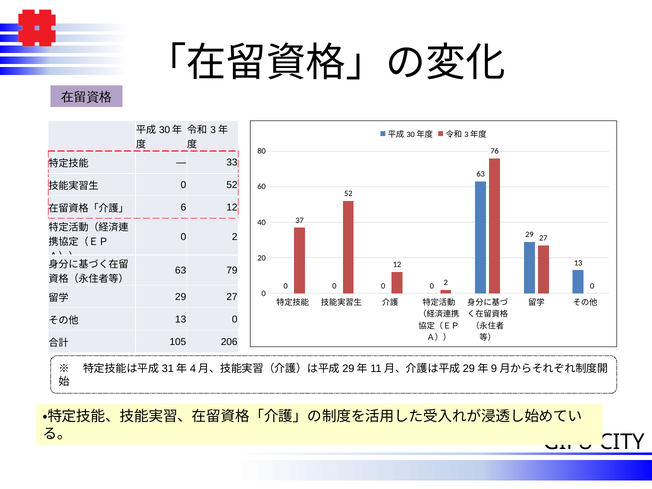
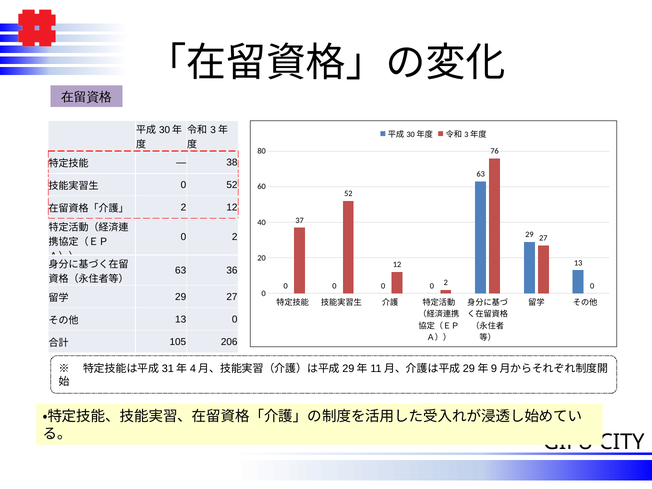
33: 33 -> 38
6 at (183, 208): 6 -> 2
79: 79 -> 36
